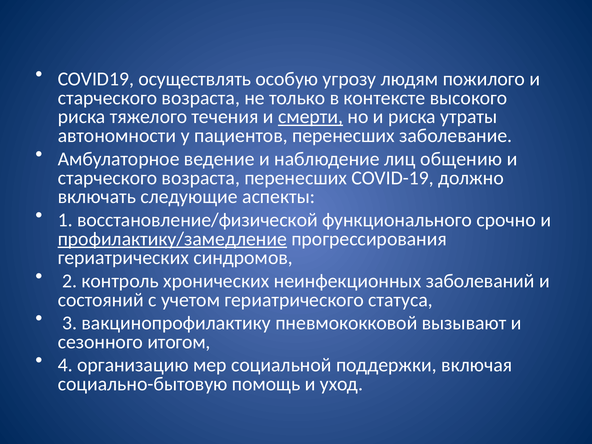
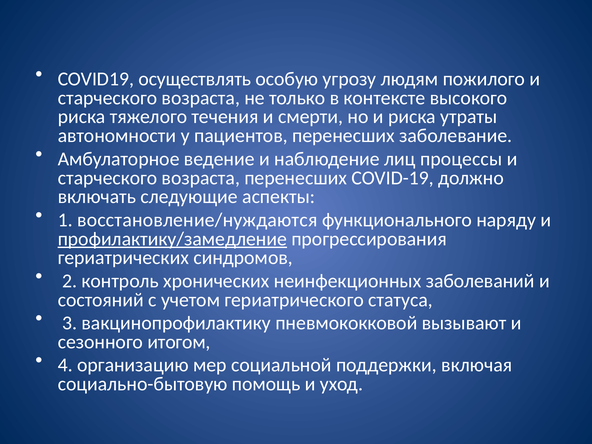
смерти underline: present -> none
общению: общению -> процессы
восстановление/физической: восстановление/физической -> восстановление/нуждаются
срочно: срочно -> наряду
